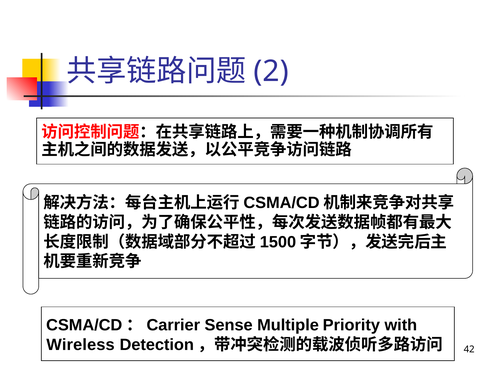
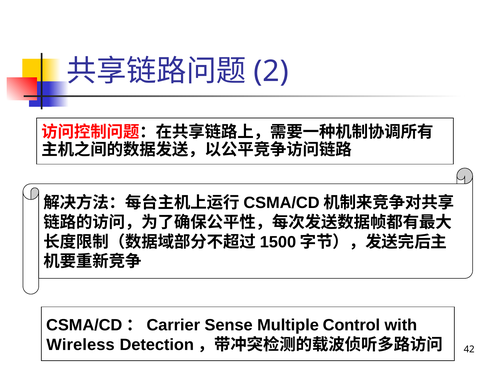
Priority: Priority -> Control
